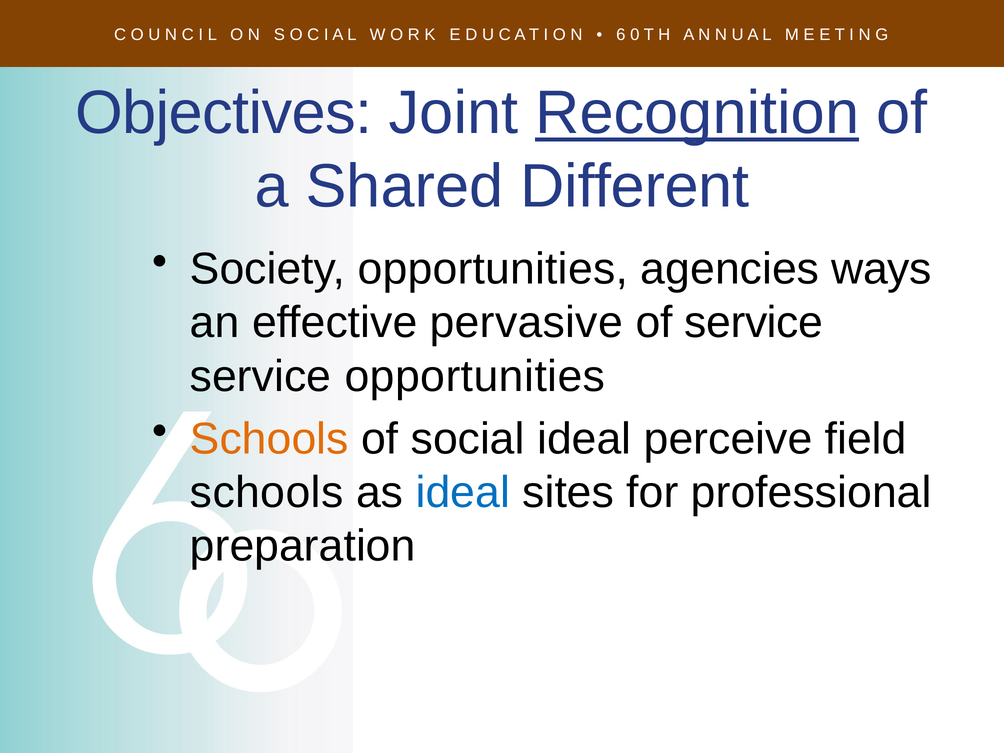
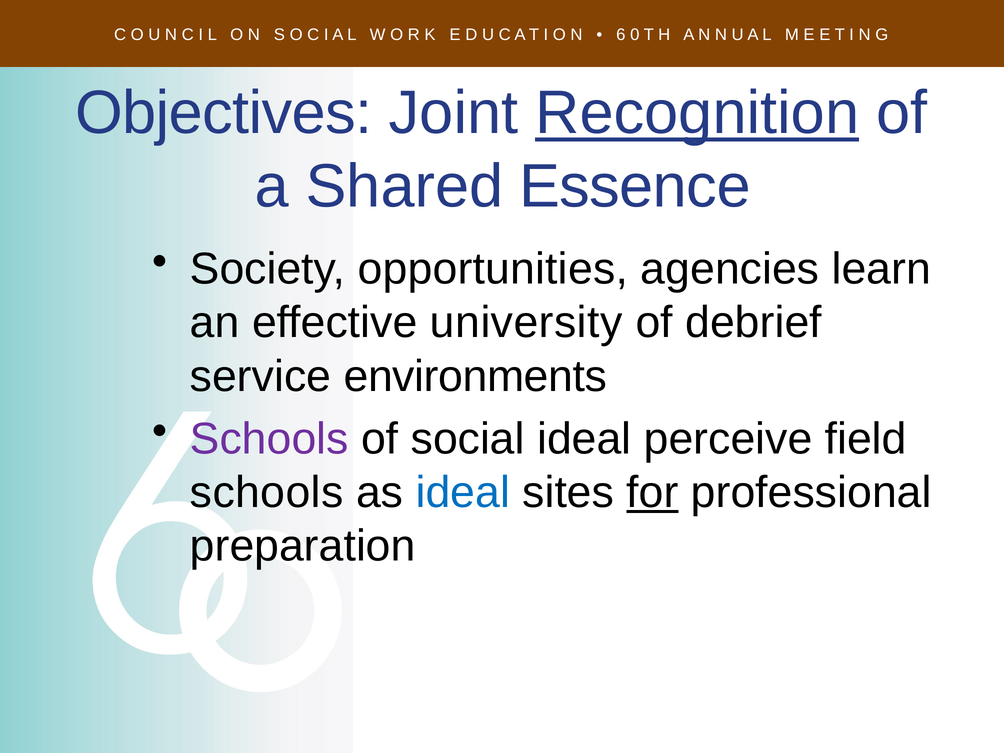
Different: Different -> Essence
ways: ways -> learn
pervasive: pervasive -> university
of service: service -> debrief
service opportunities: opportunities -> environments
Schools at (269, 439) colour: orange -> purple
for underline: none -> present
